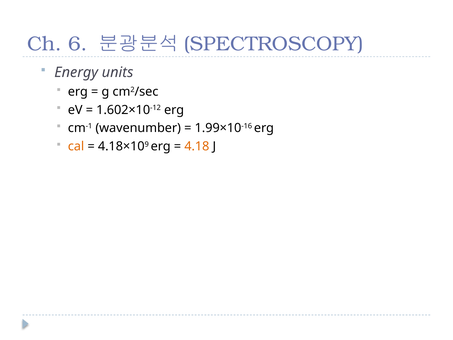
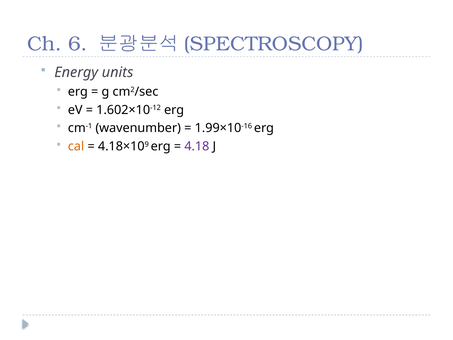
4.18 colour: orange -> purple
